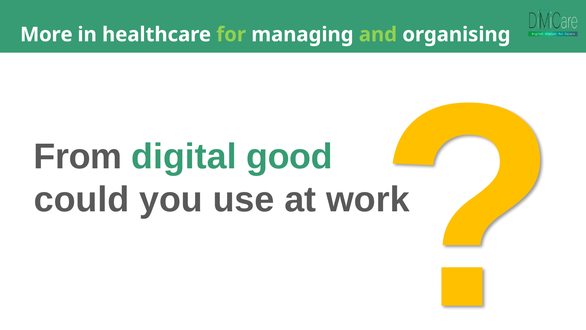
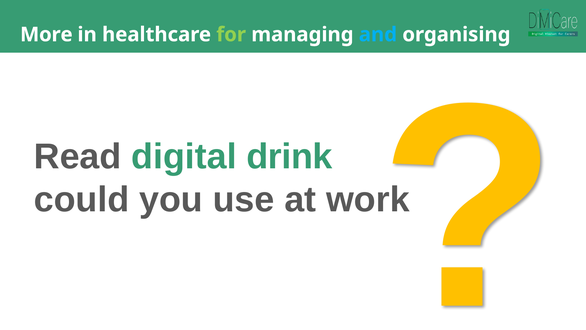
and colour: light green -> light blue
From: From -> Read
good: good -> drink
